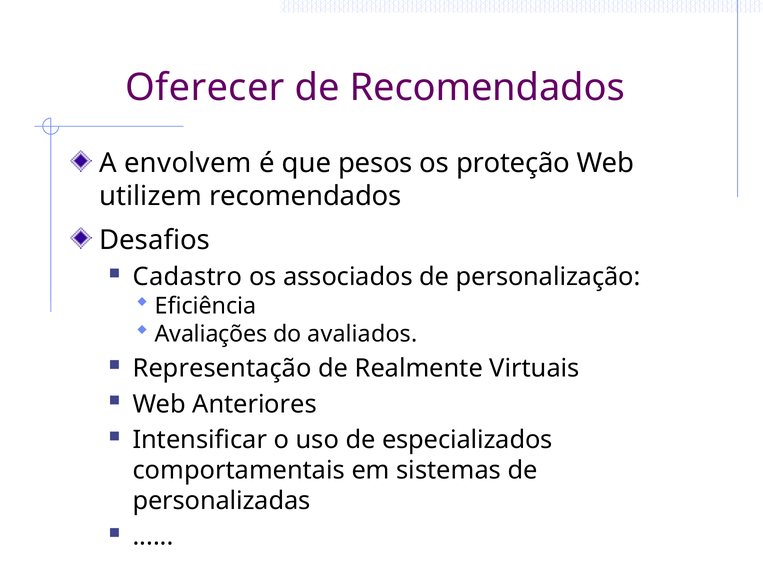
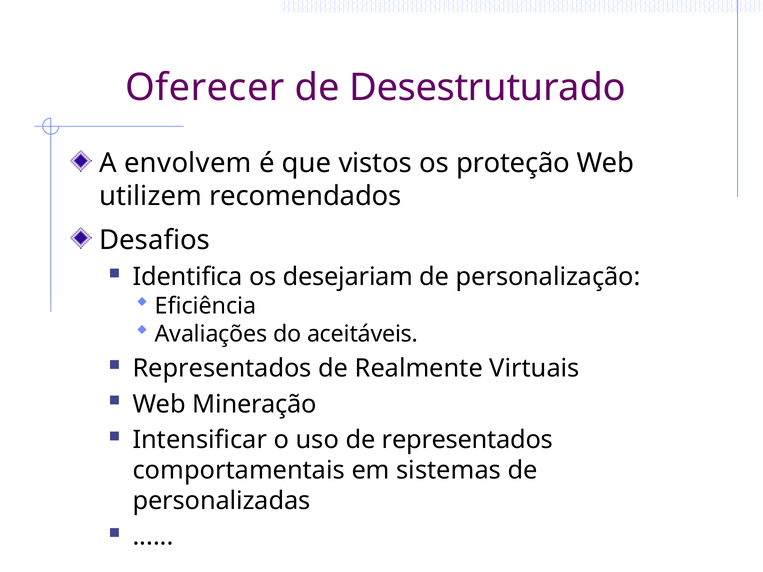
de Recomendados: Recomendados -> Desestruturado
pesos: pesos -> vistos
Cadastro: Cadastro -> Identifica
associados: associados -> desejariam
avaliados: avaliados -> aceitáveis
Representação at (222, 369): Representação -> Representados
Anteriores: Anteriores -> Mineração
de especializados: especializados -> representados
